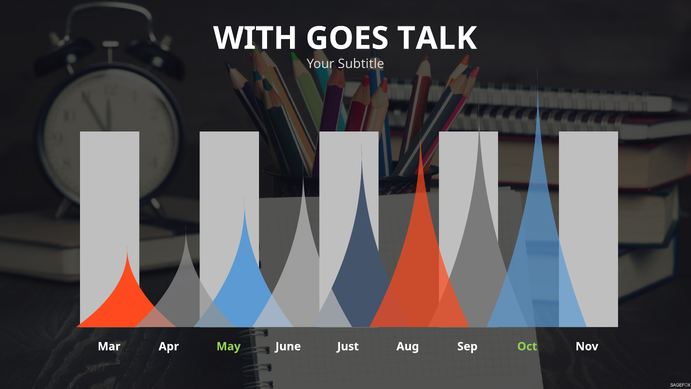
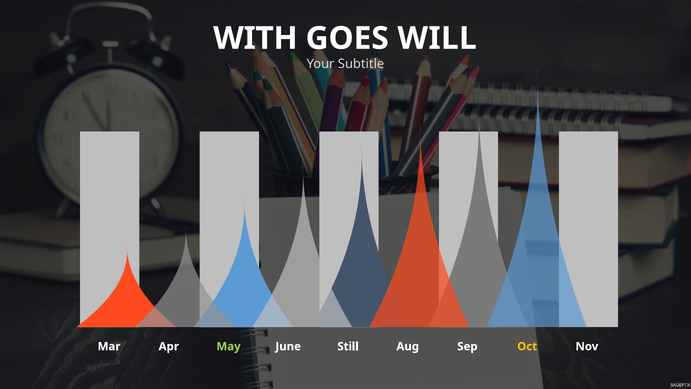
TALK: TALK -> WILL
Just: Just -> Still
Oct colour: light green -> yellow
